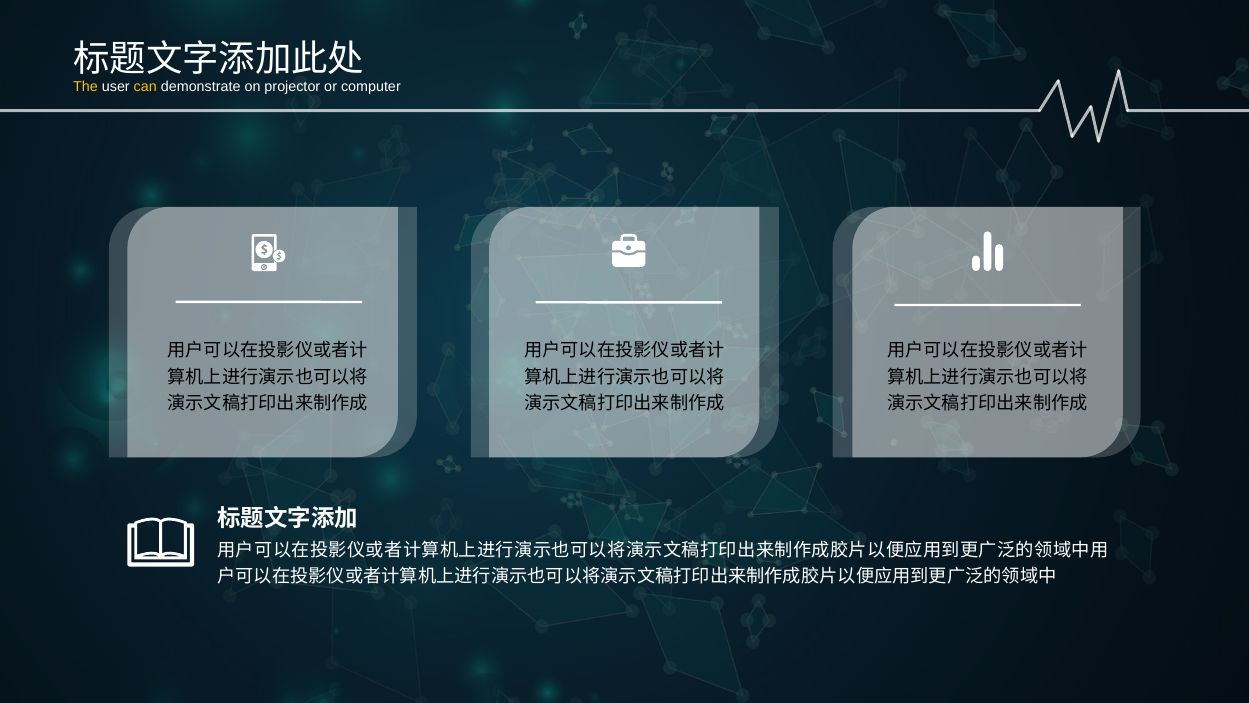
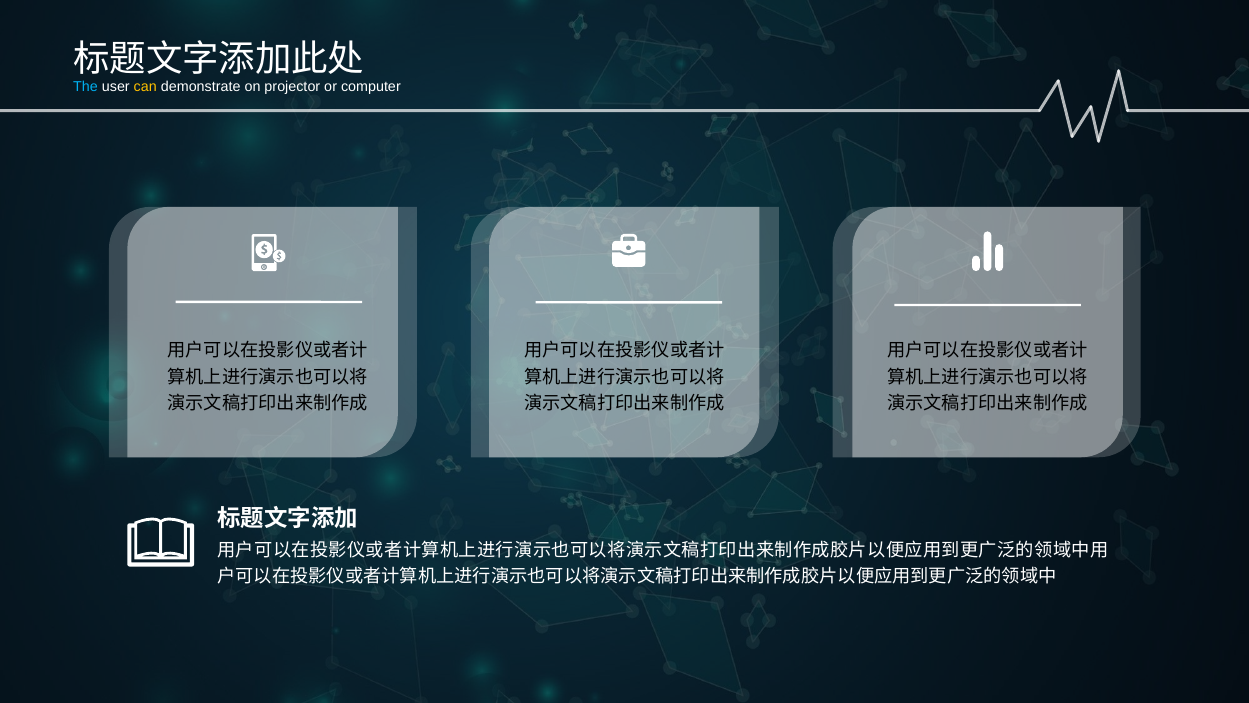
The colour: yellow -> light blue
